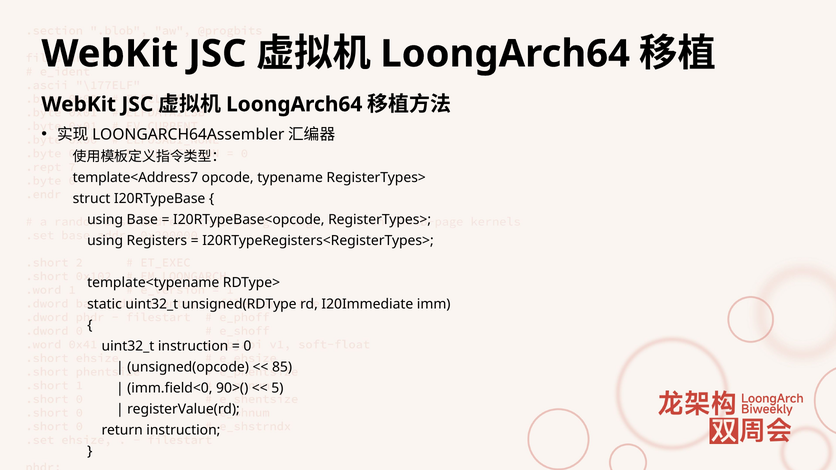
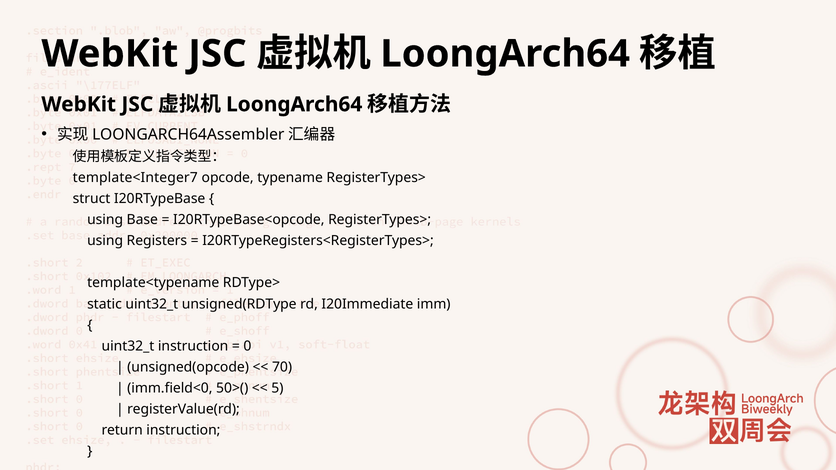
template<Address7: template<Address7 -> template<Integer7
85: 85 -> 70
90>(: 90>( -> 50>(
